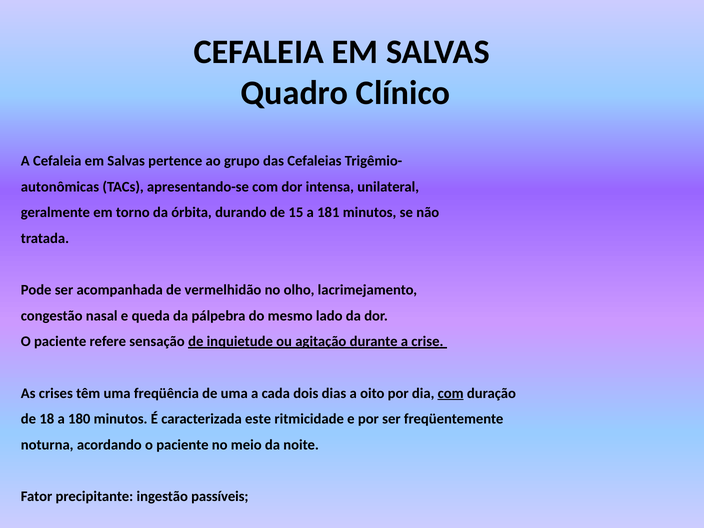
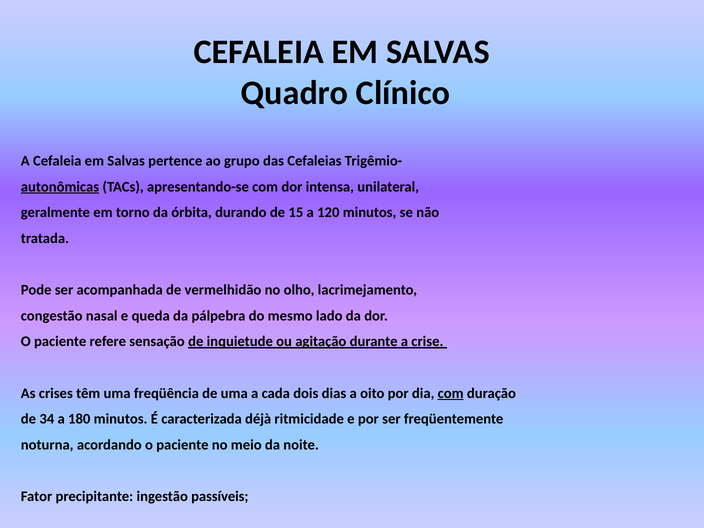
autonômicas underline: none -> present
181: 181 -> 120
18: 18 -> 34
este: este -> déjà
